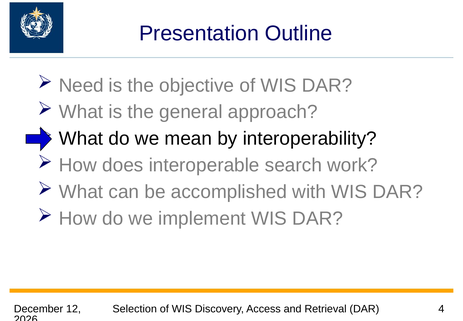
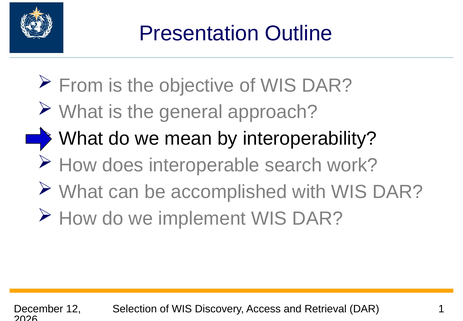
Need: Need -> From
4: 4 -> 1
